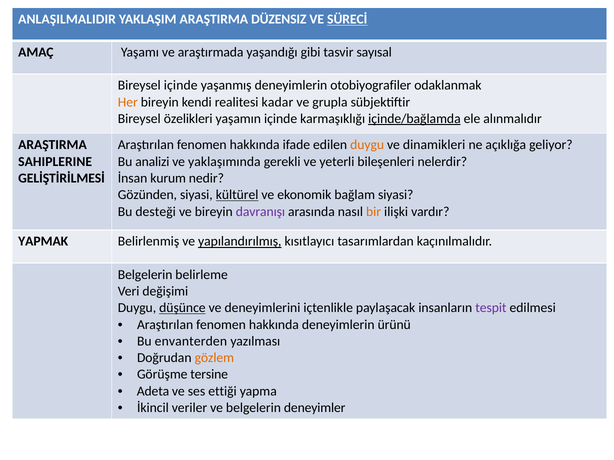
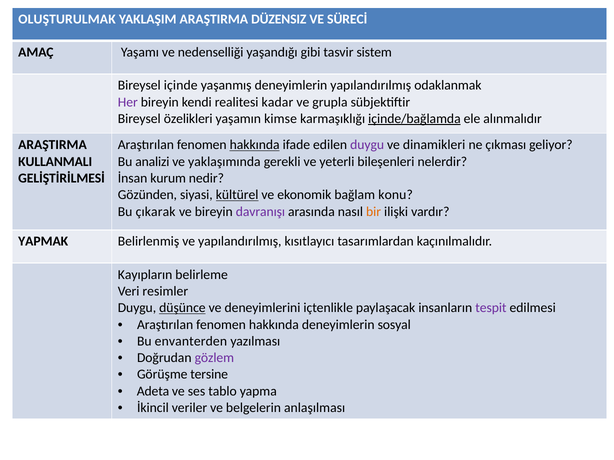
ANLAŞILMALIDIR: ANLAŞILMALIDIR -> OLUŞTURULMAK
SÜRECİ underline: present -> none
araştırmada: araştırmada -> nedenselliği
sayısal: sayısal -> sistem
deneyimlerin otobiyografiler: otobiyografiler -> yapılandırılmış
Her colour: orange -> purple
yaşamın içinde: içinde -> kimse
hakkında at (255, 145) underline: none -> present
duygu at (367, 145) colour: orange -> purple
açıklığa: açıklığa -> çıkması
SAHIPLERINE: SAHIPLERINE -> KULLANMALI
bağlam siyasi: siyasi -> konu
desteği: desteği -> çıkarak
yapılandırılmış at (240, 242) underline: present -> none
Belgelerin at (145, 275): Belgelerin -> Kayıpların
değişimi: değişimi -> resimler
ürünü: ürünü -> sosyal
gözlem colour: orange -> purple
ettiği: ettiği -> tablo
deneyimler: deneyimler -> anlaşılması
